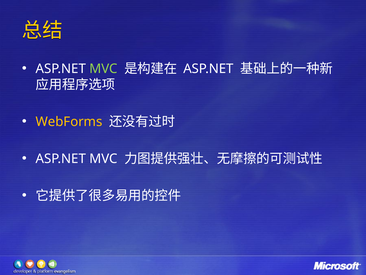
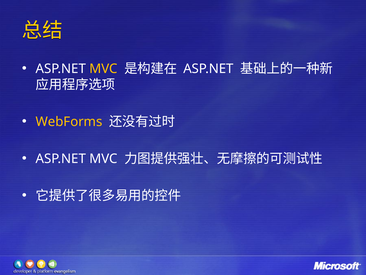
MVC at (103, 69) colour: light green -> yellow
